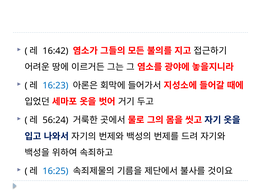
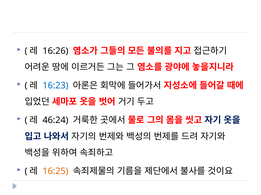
16:42: 16:42 -> 16:26
56:24: 56:24 -> 46:24
16:25 colour: blue -> orange
